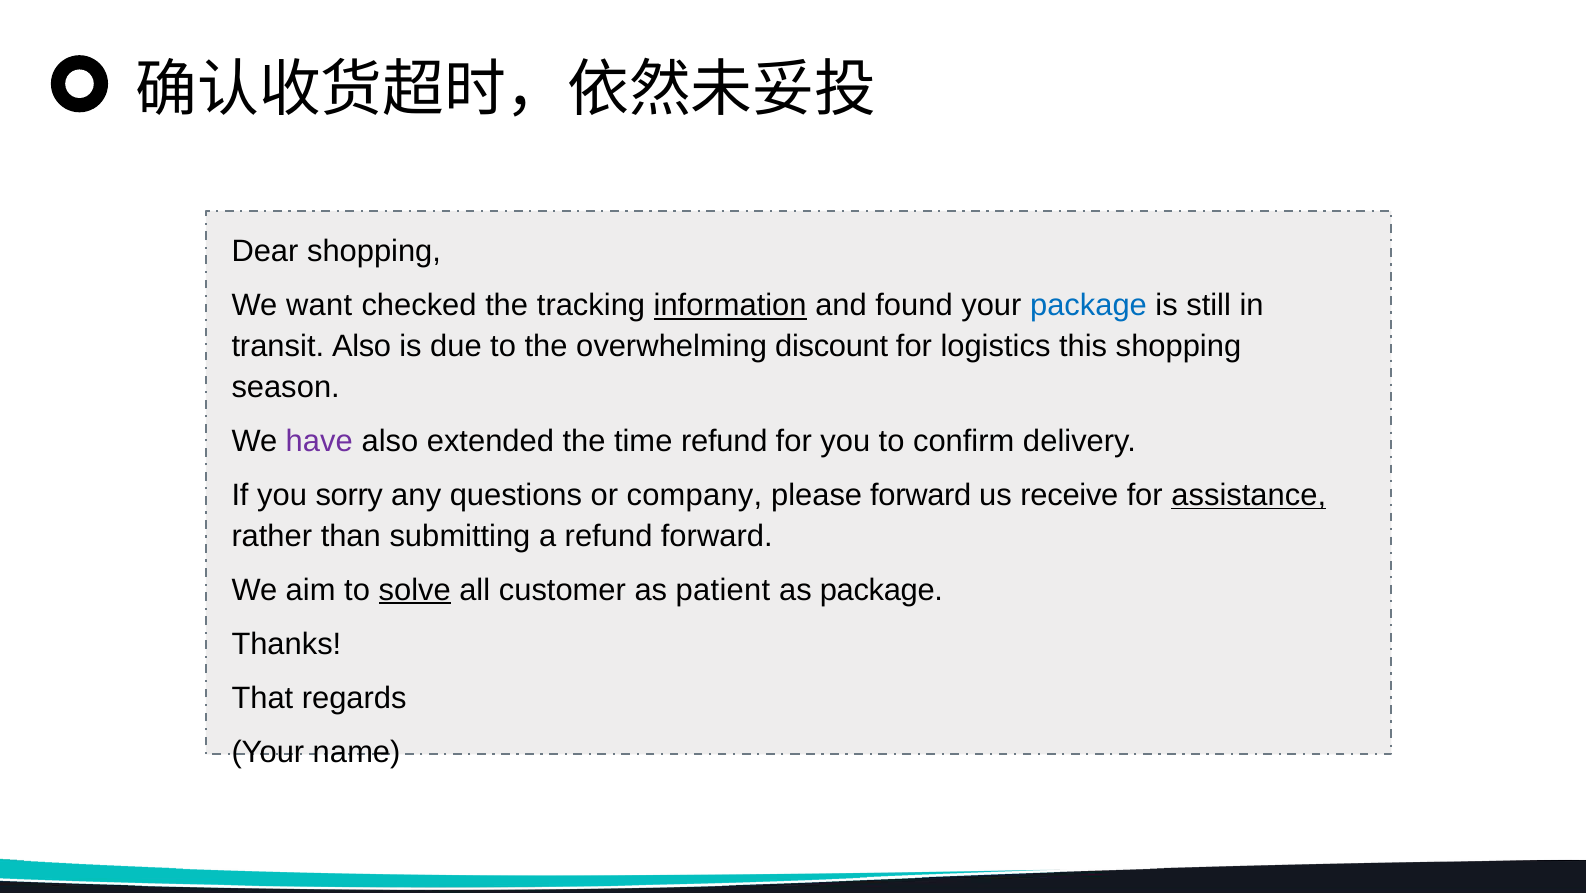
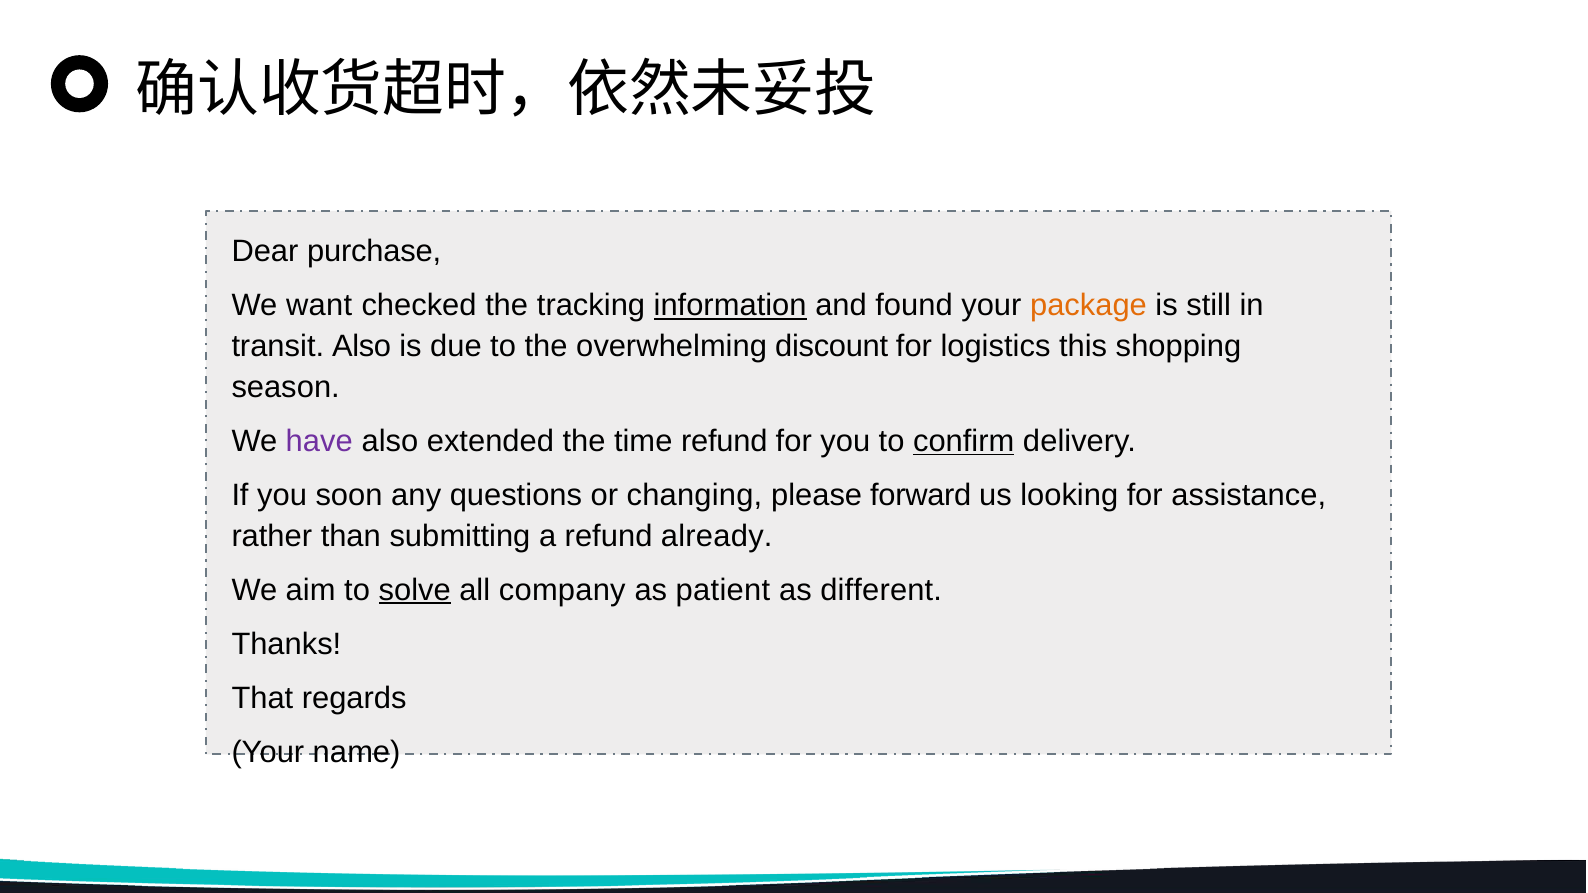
Dear shopping: shopping -> purchase
package at (1088, 306) colour: blue -> orange
confirm underline: none -> present
sorry: sorry -> soon
company: company -> changing
receive: receive -> looking
assistance underline: present -> none
refund forward: forward -> already
customer: customer -> company
as package: package -> different
